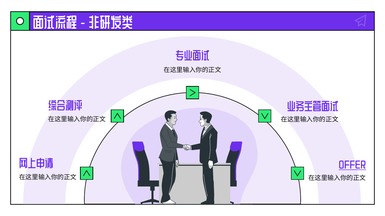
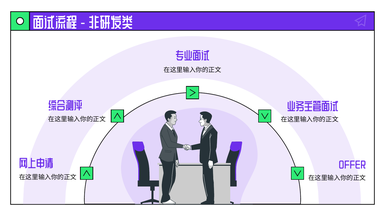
OFFER underline: present -> none
